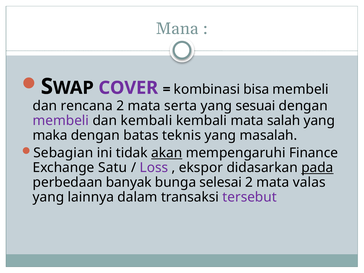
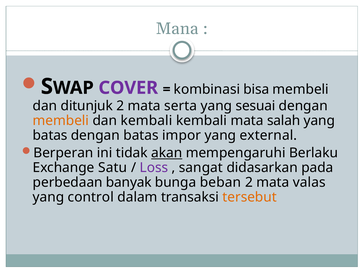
rencana: rencana -> ditunjuk
membeli at (61, 121) colour: purple -> orange
maka at (50, 135): maka -> batas
teknis: teknis -> impor
masalah: masalah -> external
Sebagian: Sebagian -> Berperan
Finance: Finance -> Berlaku
ekspor: ekspor -> sangat
pada underline: present -> none
selesai: selesai -> beban
lainnya: lainnya -> control
tersebut colour: purple -> orange
